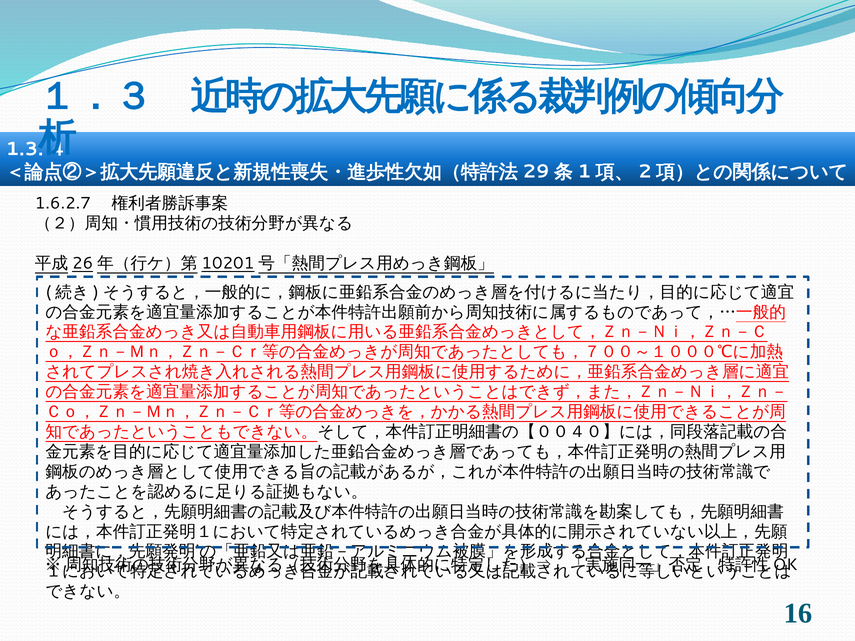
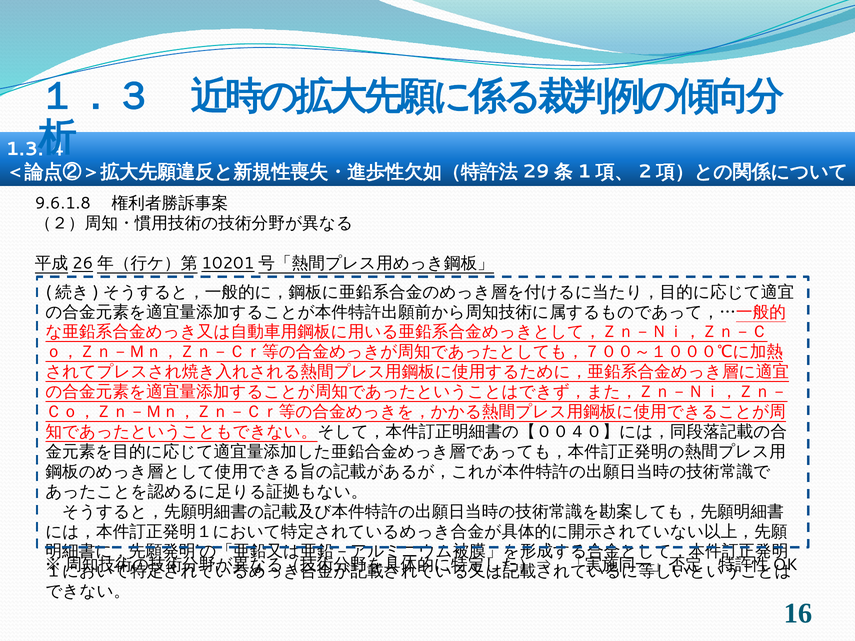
1.6.2.7: 1.6.2.7 -> 9.6.1.8
